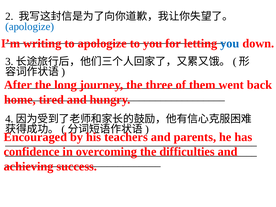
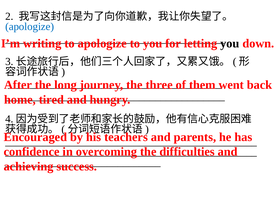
you at (230, 44) colour: blue -> black
